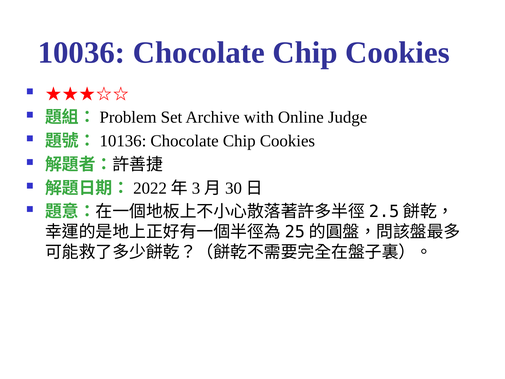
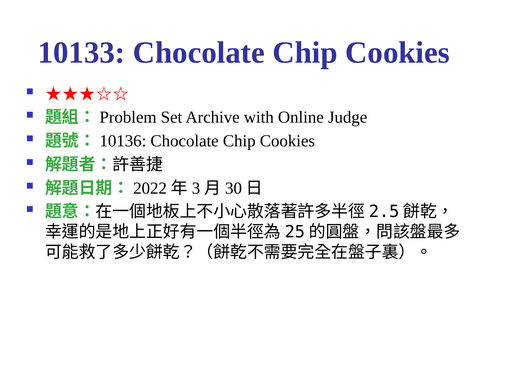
10036: 10036 -> 10133
